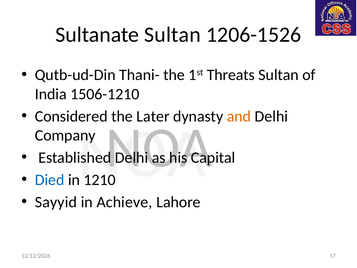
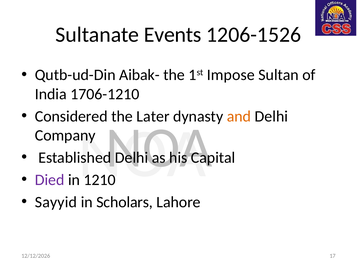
Sultanate Sultan: Sultan -> Events
Thani-: Thani- -> Aibak-
Threats: Threats -> Impose
1506-1210: 1506-1210 -> 1706-1210
Died colour: blue -> purple
Achieve: Achieve -> Scholars
